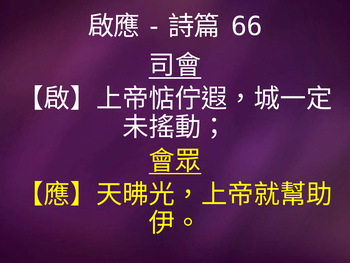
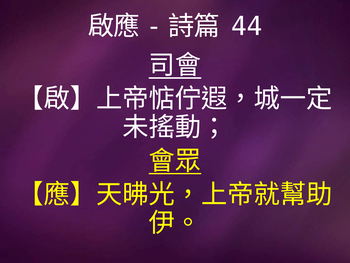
66: 66 -> 44
